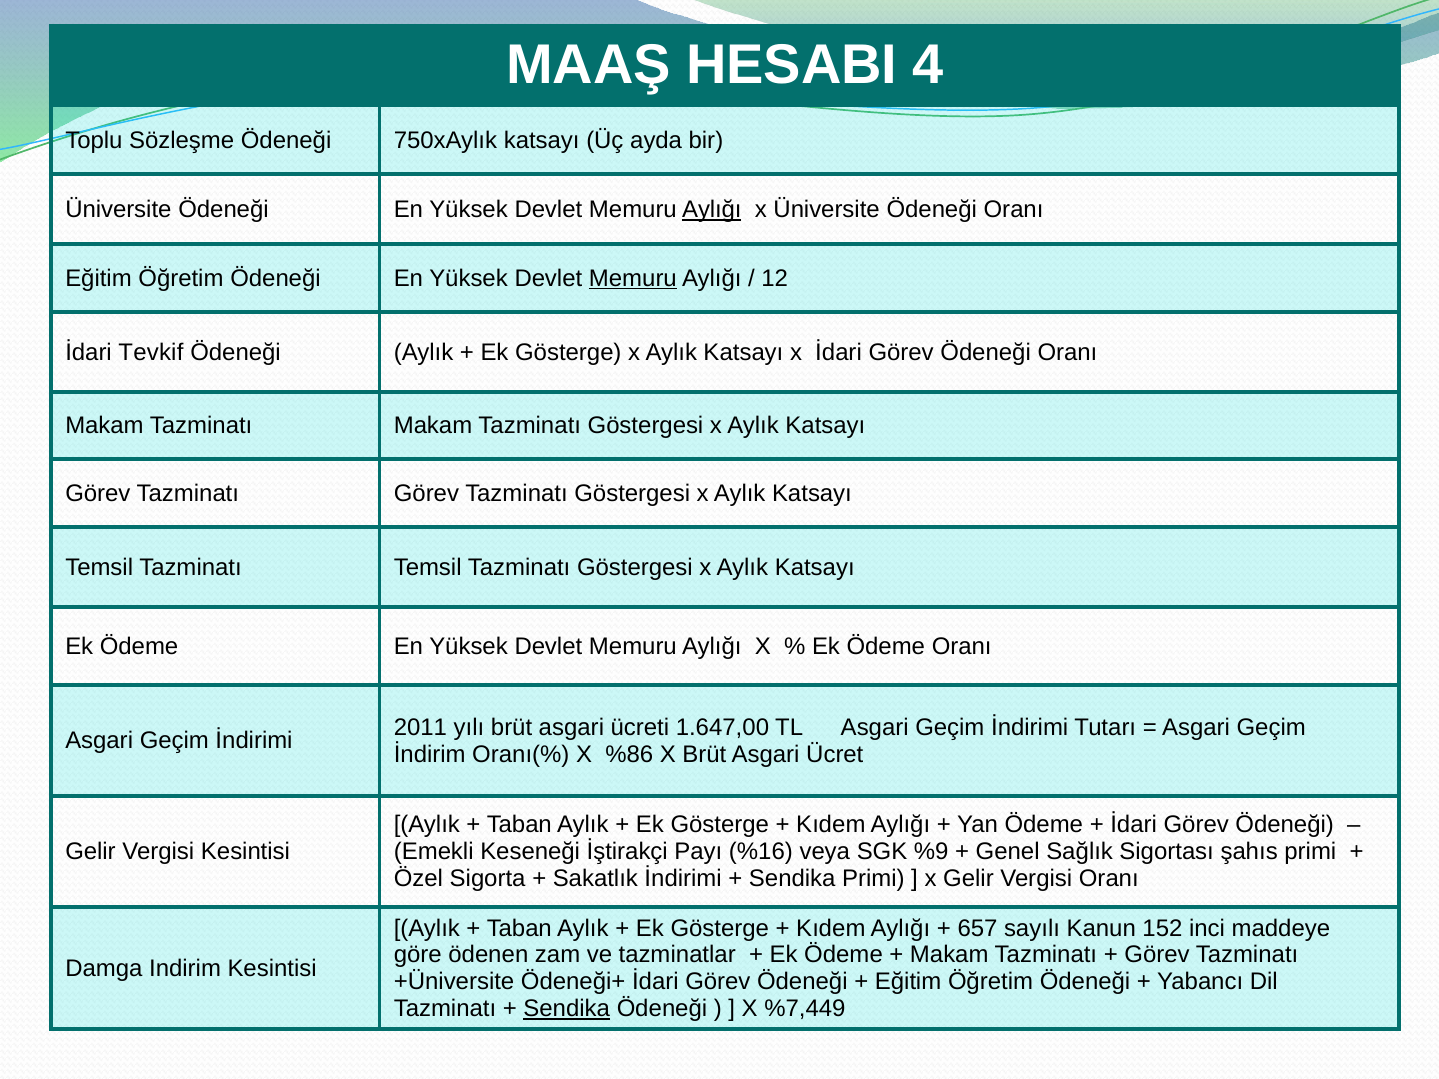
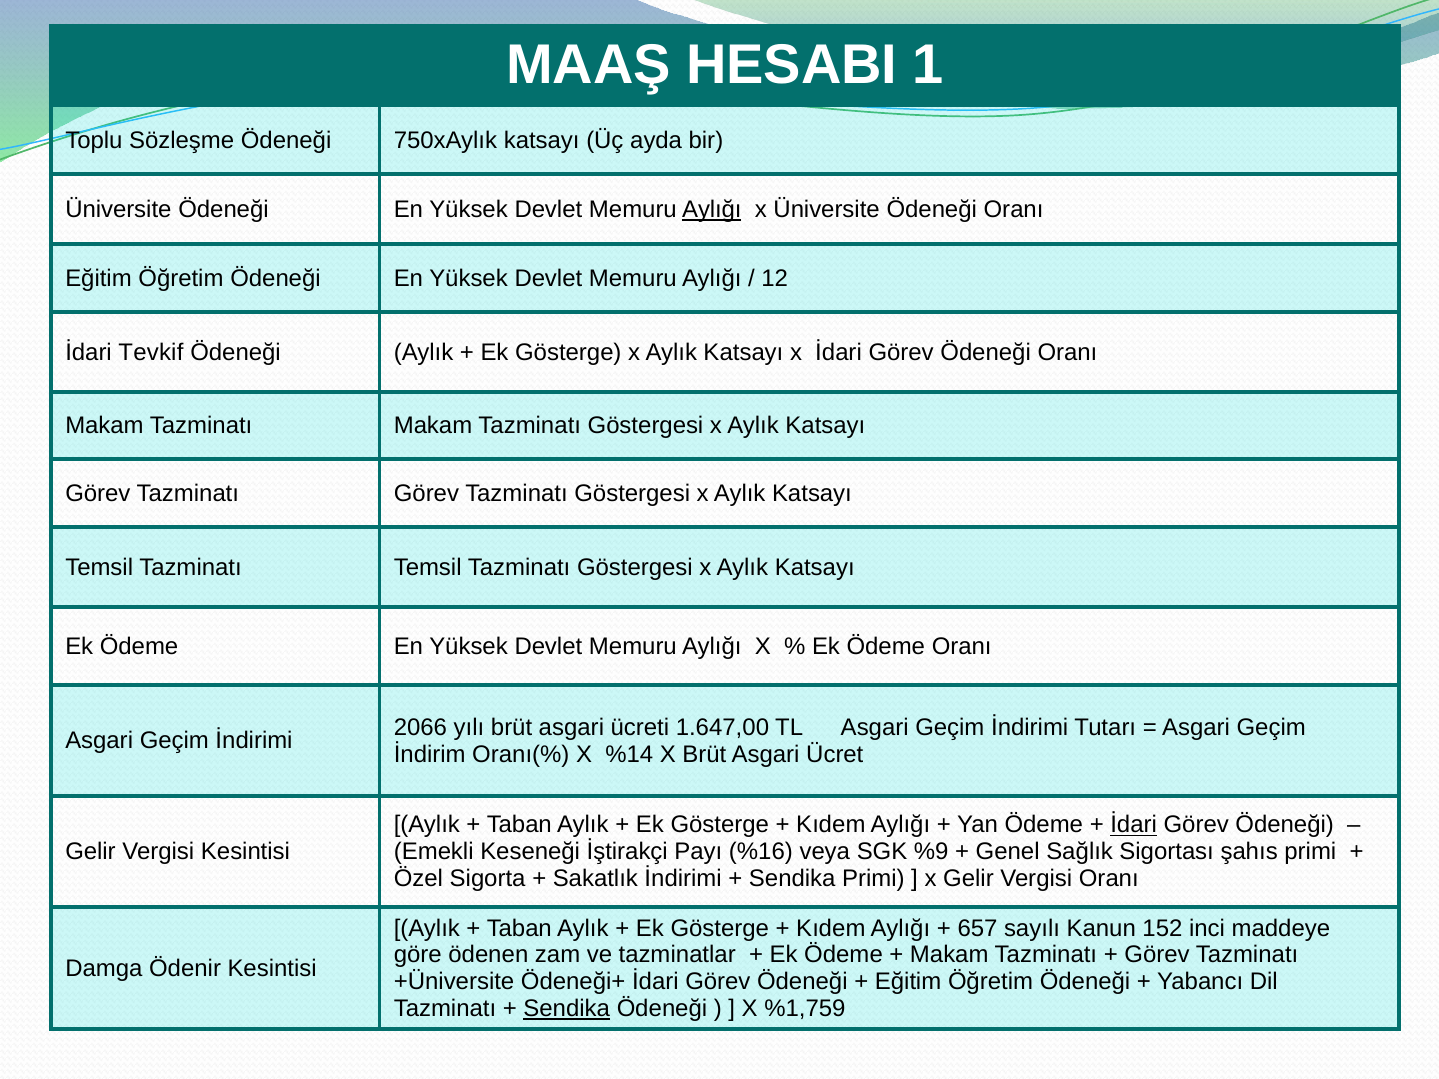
4: 4 -> 1
Memuru at (633, 278) underline: present -> none
2011: 2011 -> 2066
%86: %86 -> %14
İdari at (1134, 825) underline: none -> present
Indirim: Indirim -> Ödenir
%7,449: %7,449 -> %1,759
